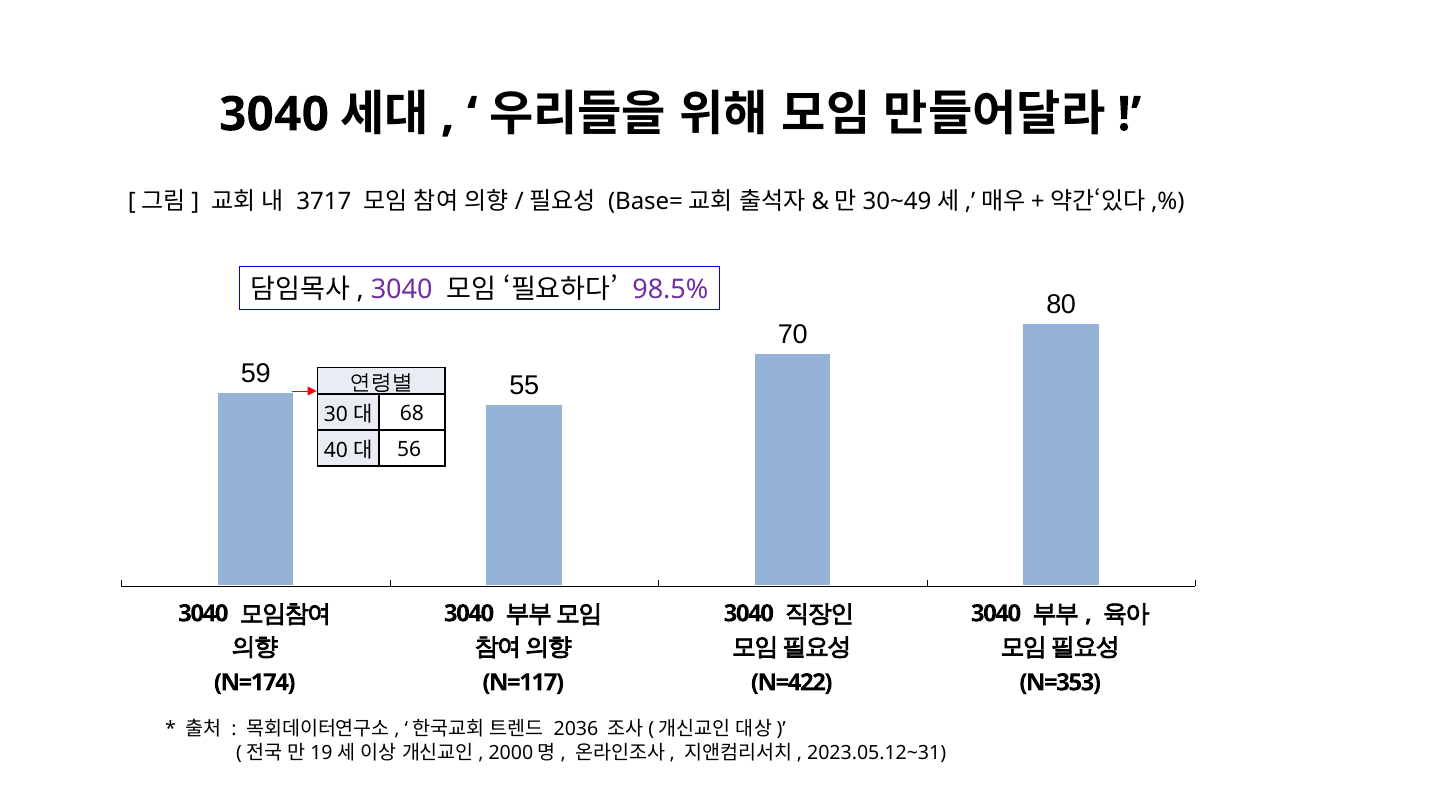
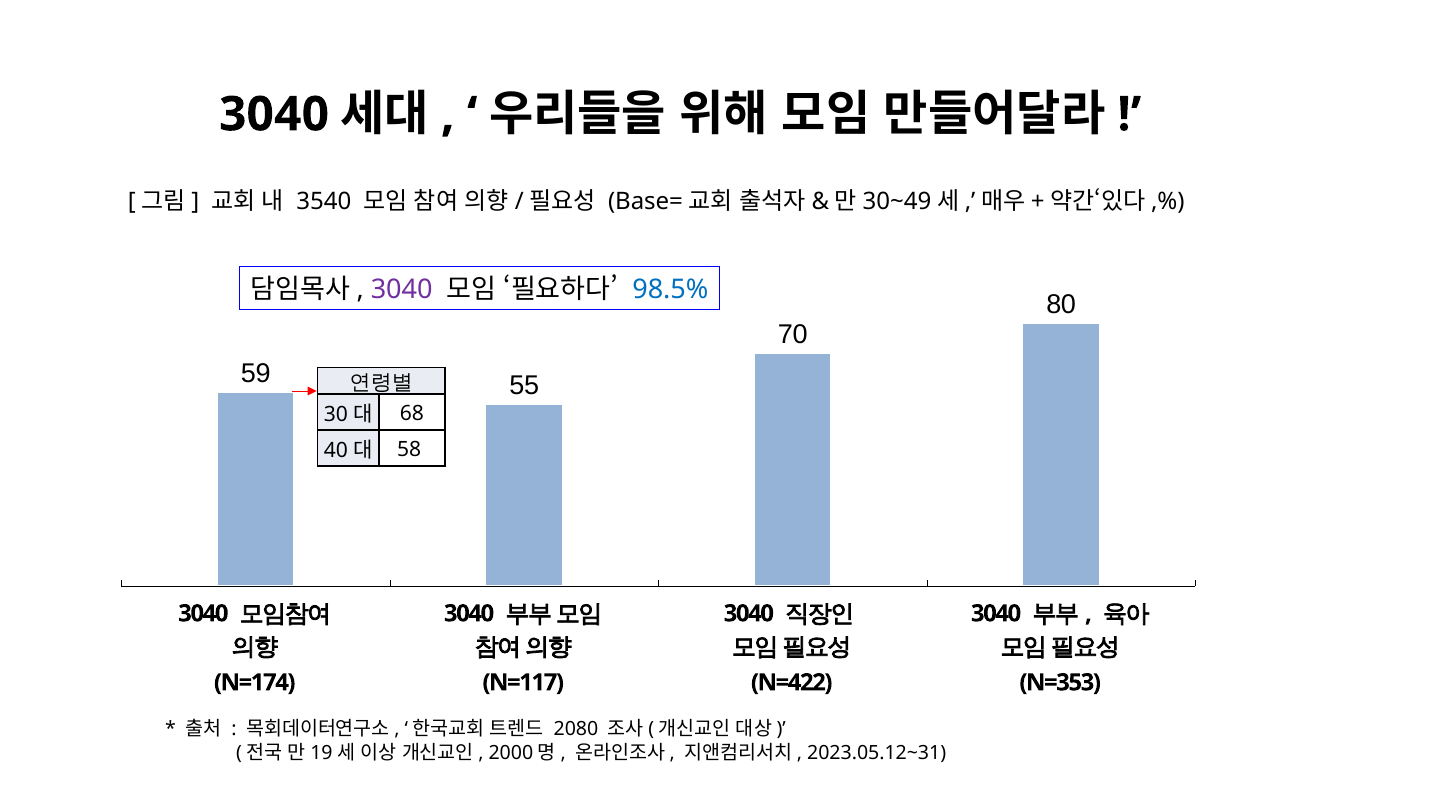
3717: 3717 -> 3540
98.5% colour: purple -> blue
56: 56 -> 58
2036: 2036 -> 2080
